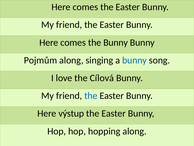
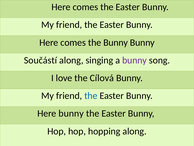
Pojmům: Pojmům -> Součástí
bunny at (134, 60) colour: blue -> purple
Here výstup: výstup -> bunny
